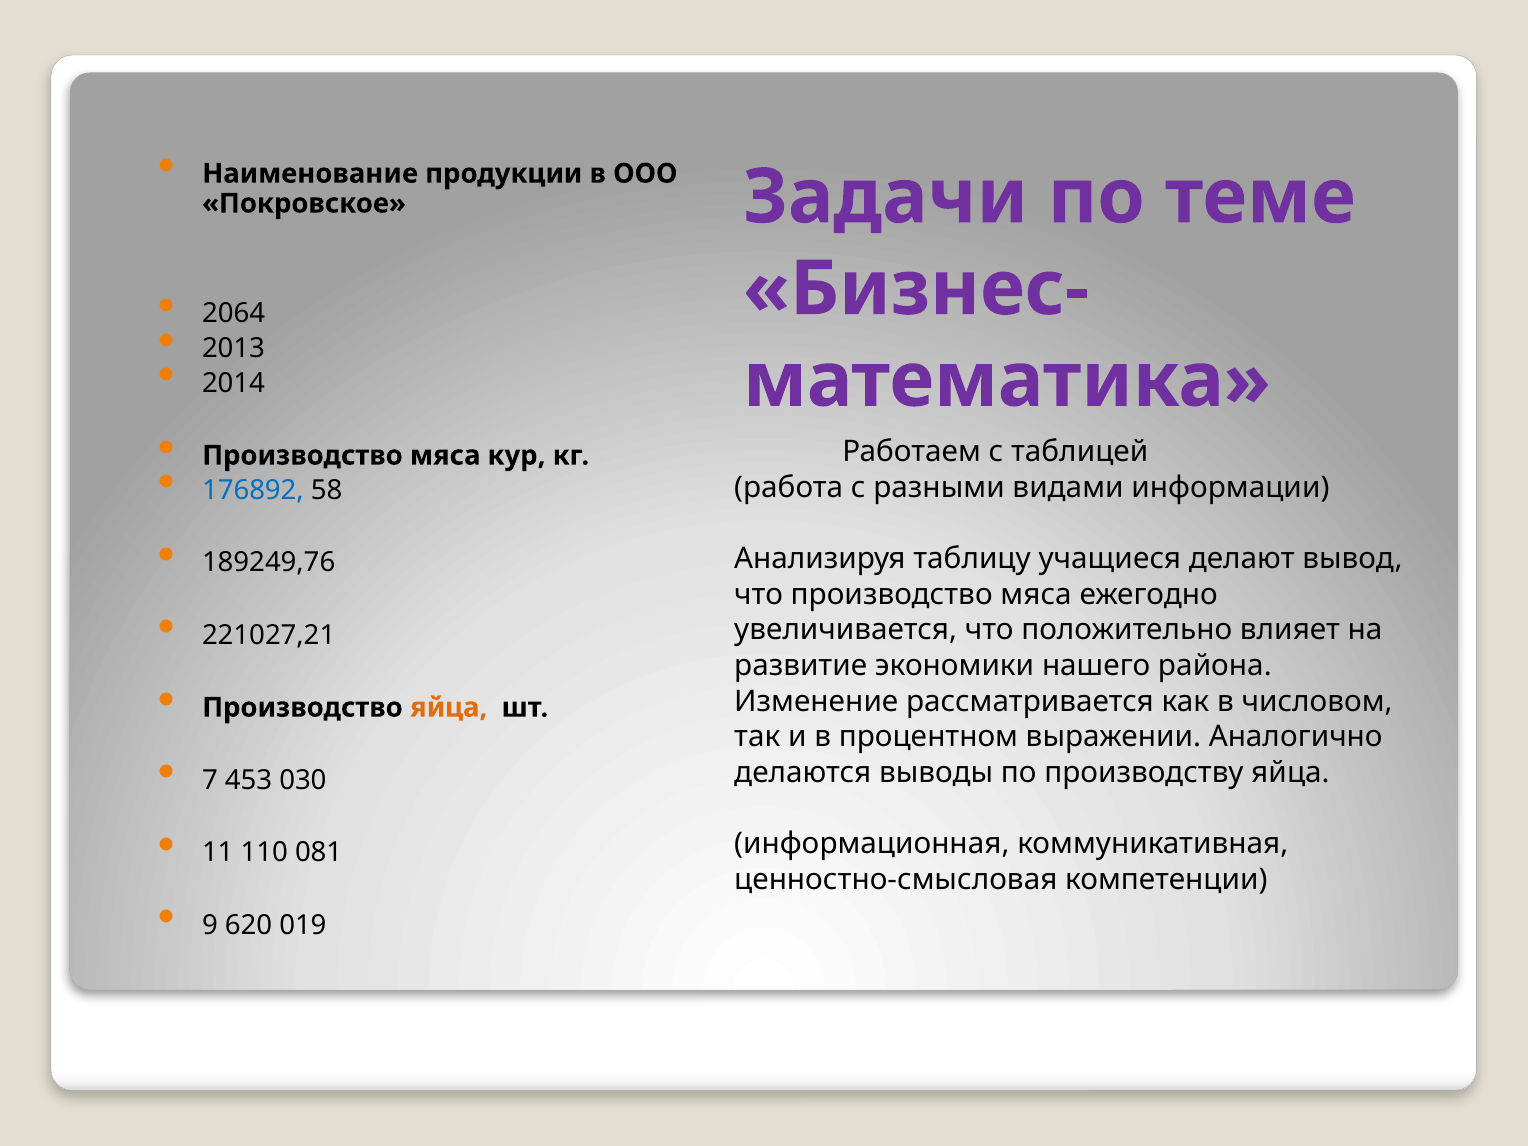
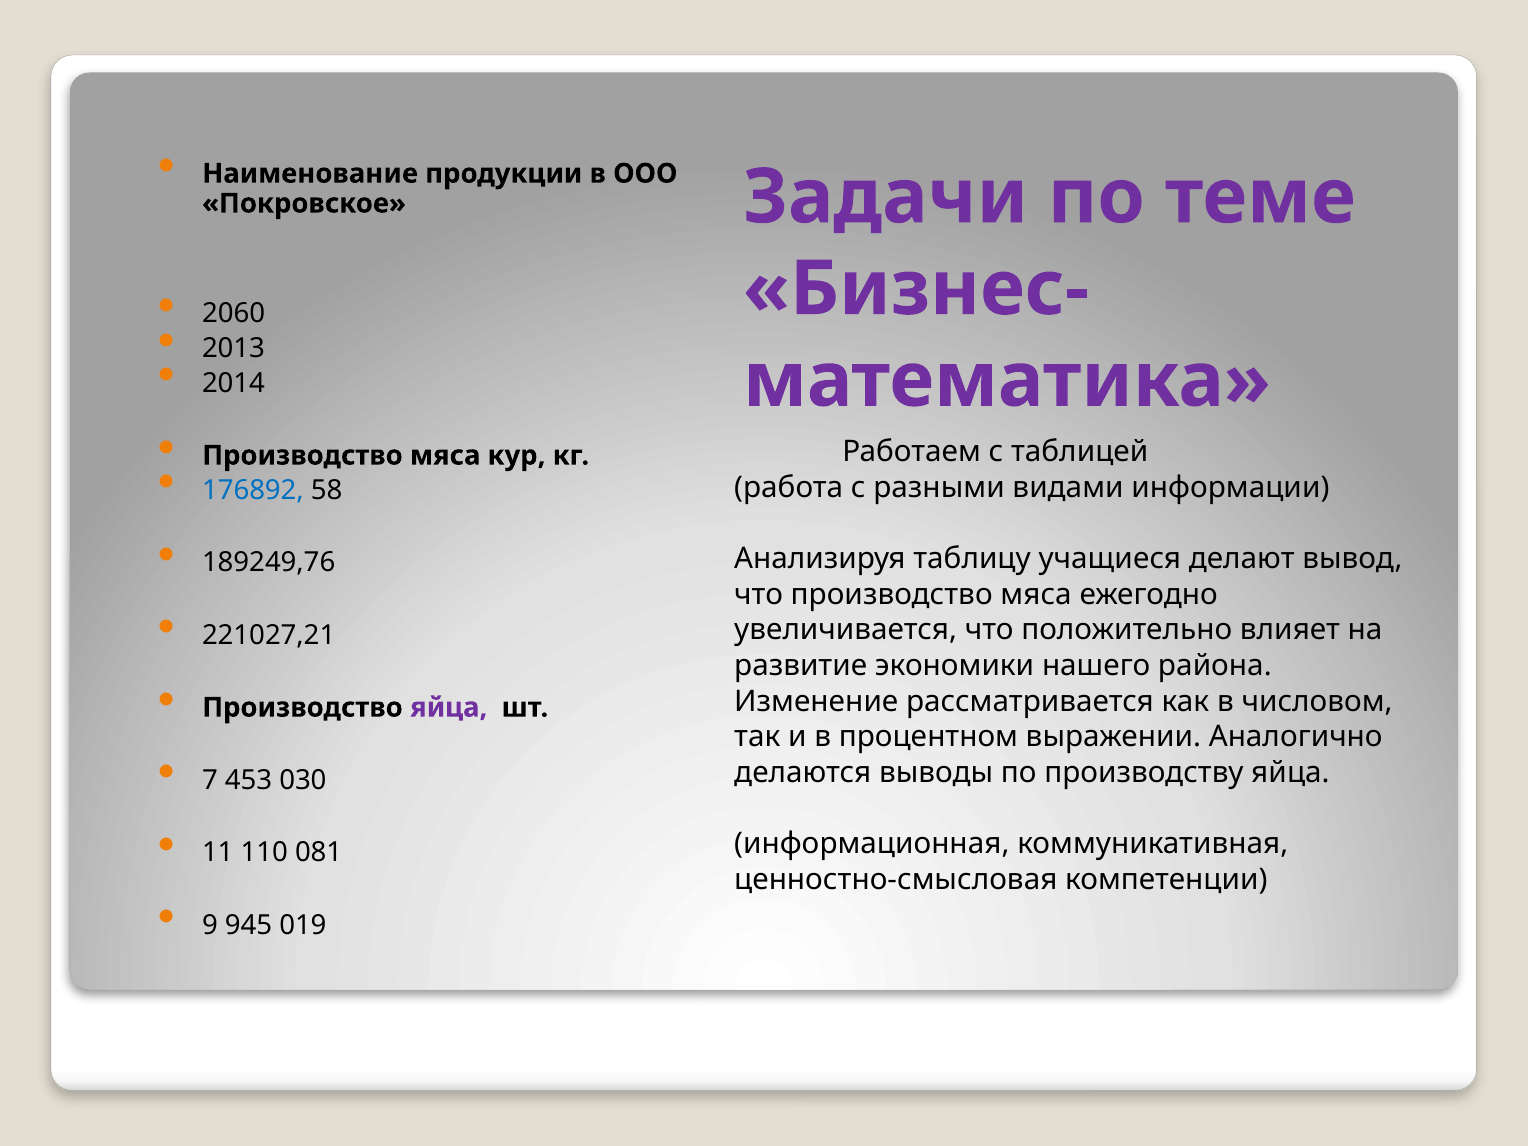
2064: 2064 -> 2060
яйца at (449, 708) colour: orange -> purple
620: 620 -> 945
